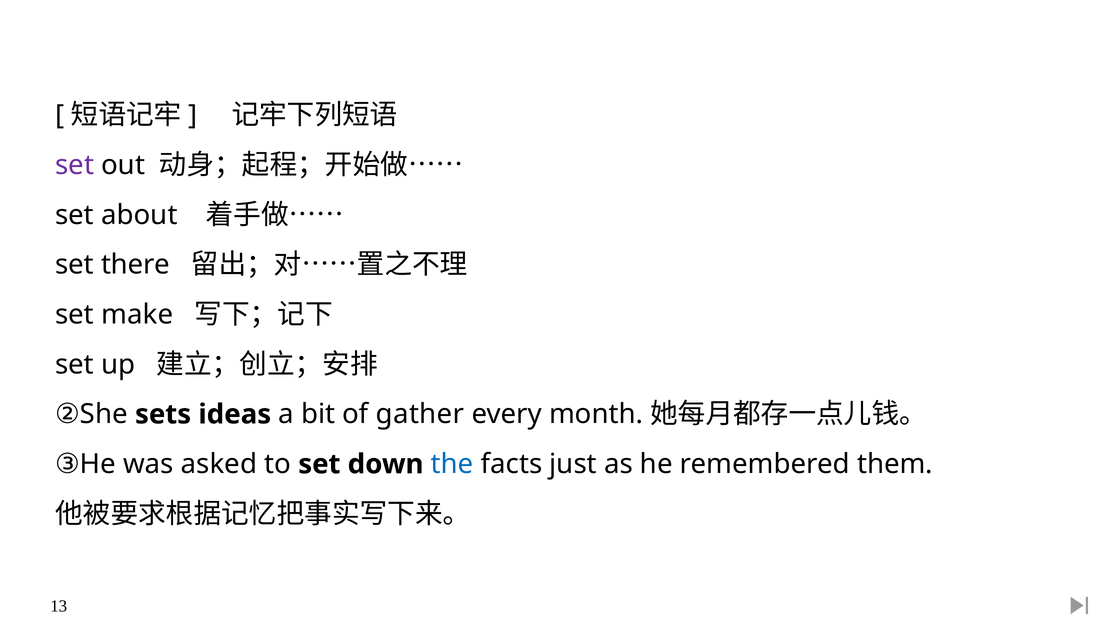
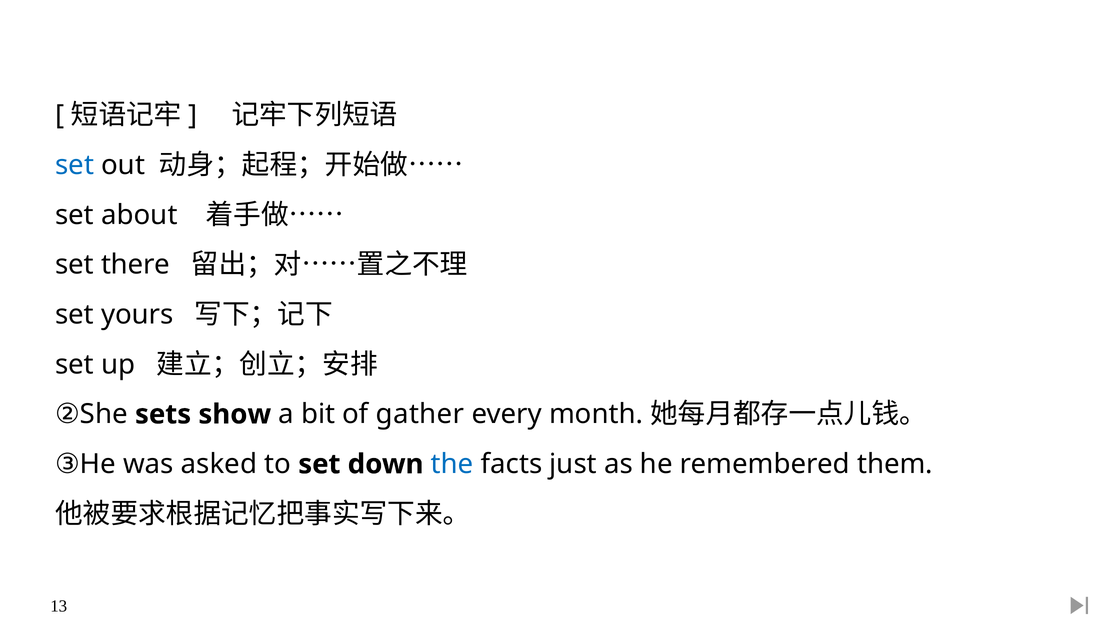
set at (75, 165) colour: purple -> blue
make: make -> yours
ideas: ideas -> show
